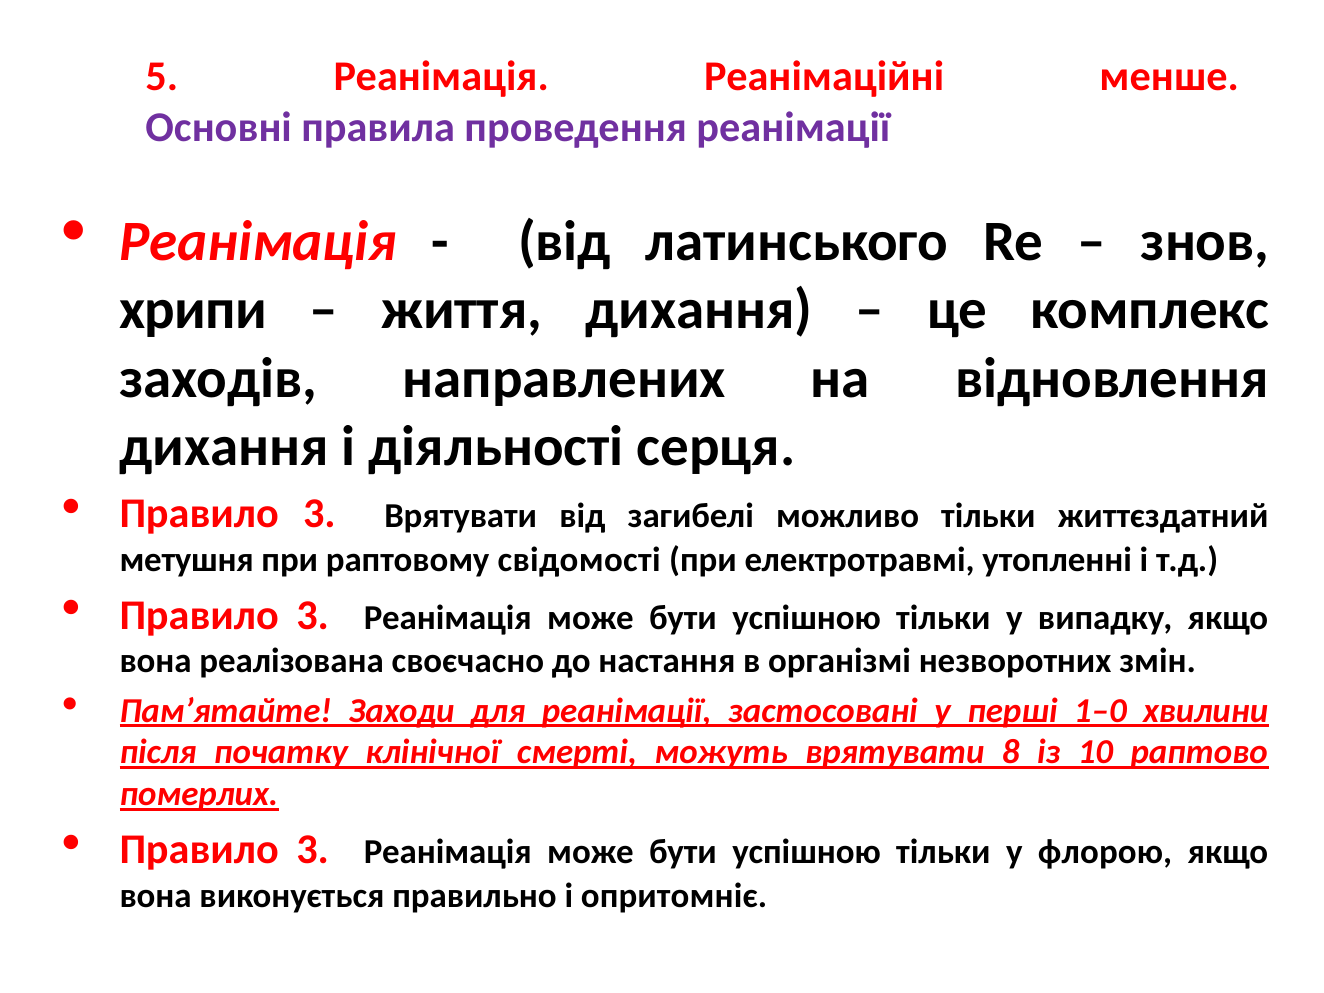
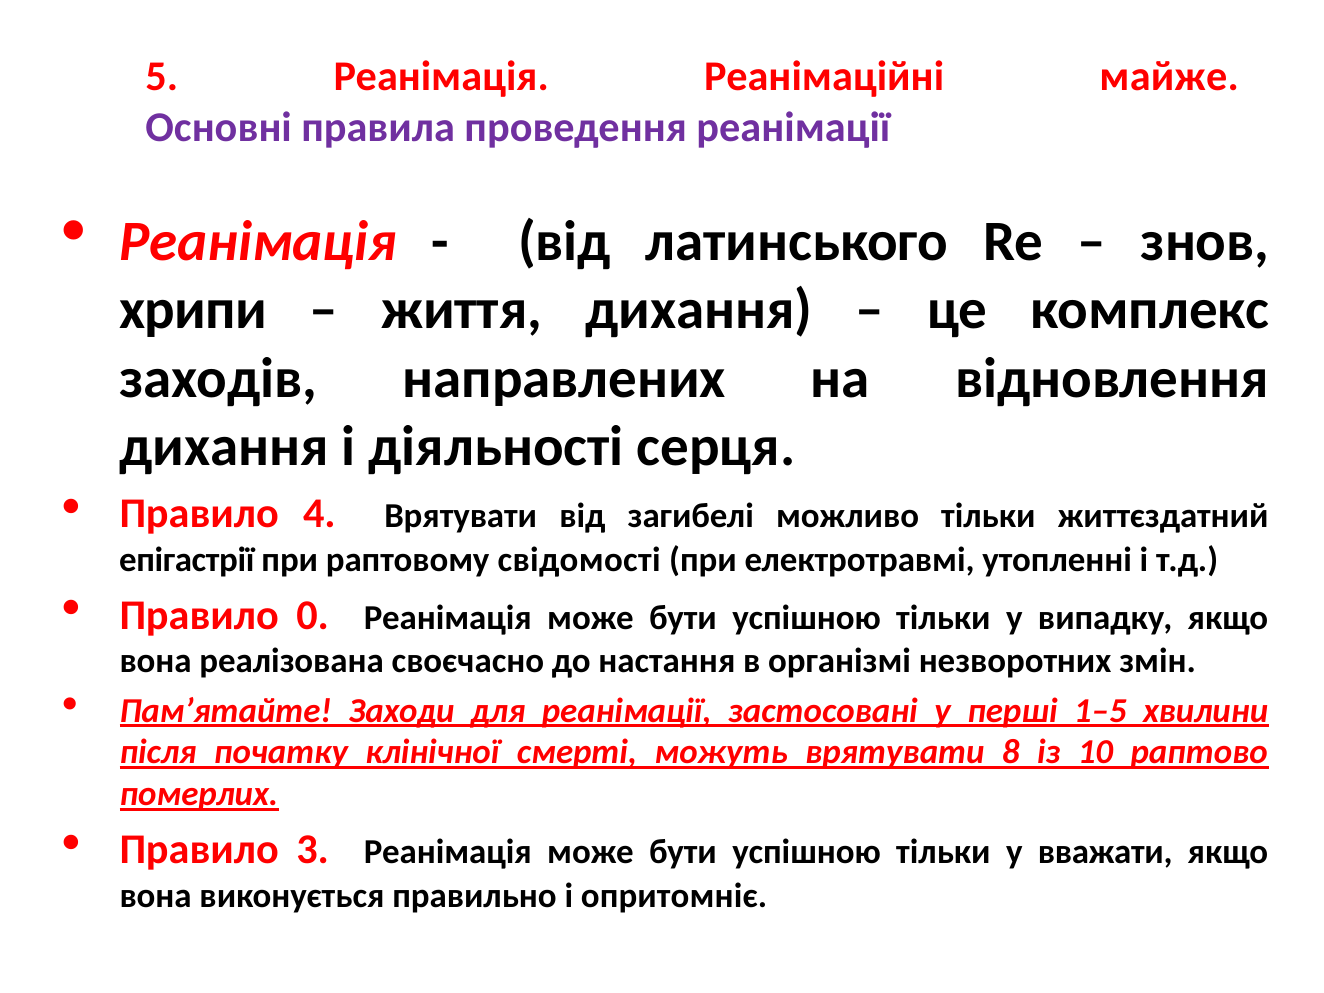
менше: менше -> майже
3 at (319, 514): 3 -> 4
метушня: метушня -> епігастрії
3 at (313, 615): 3 -> 0
1–0: 1–0 -> 1–5
флорою: флорою -> вважати
